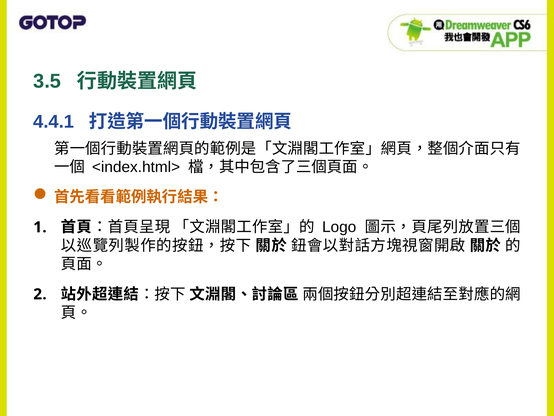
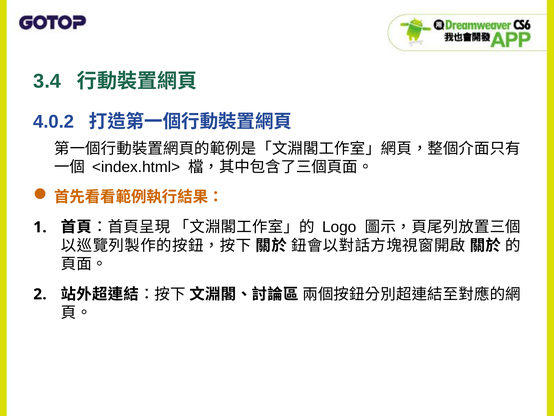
3.5: 3.5 -> 3.4
4.4.1: 4.4.1 -> 4.0.2
